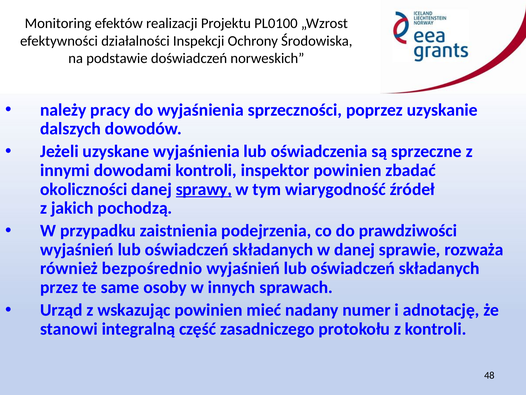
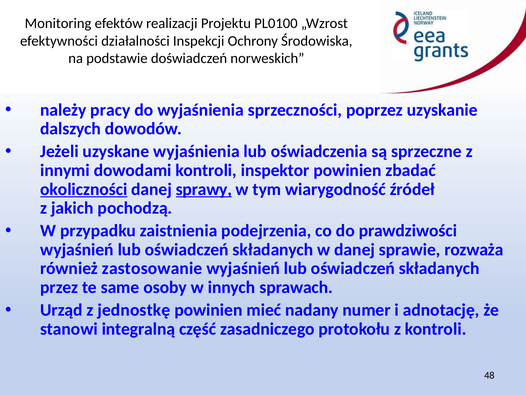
okoliczności underline: none -> present
bezpośrednio: bezpośrednio -> zastosowanie
wskazując: wskazując -> jednostkę
